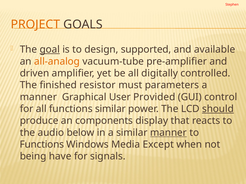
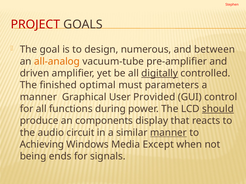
PROJECT colour: orange -> red
goal underline: present -> none
supported: supported -> numerous
available: available -> between
digitally underline: none -> present
resistor: resistor -> optimal
functions similar: similar -> during
below: below -> circuit
Functions at (42, 145): Functions -> Achieving
have: have -> ends
